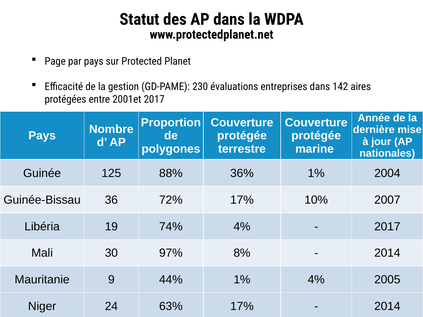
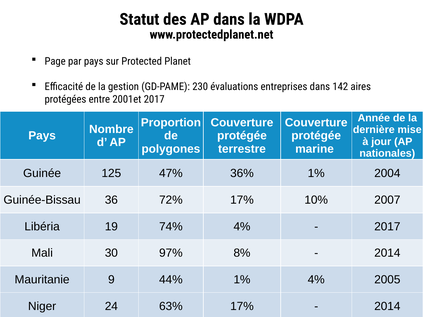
88%: 88% -> 47%
